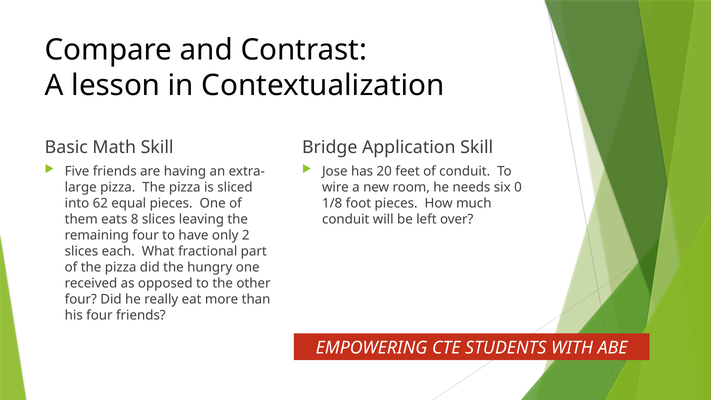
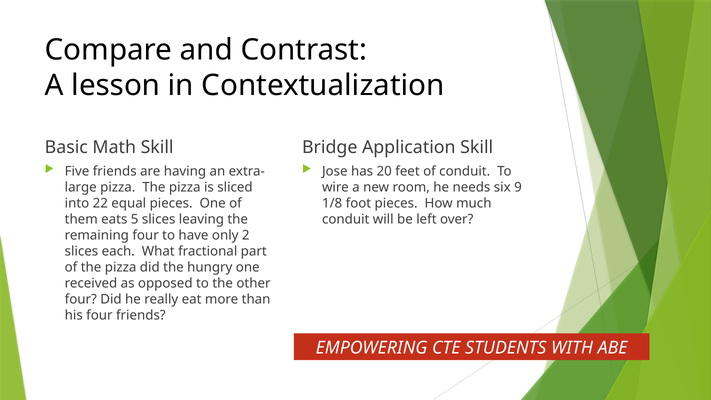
0: 0 -> 9
62: 62 -> 22
8: 8 -> 5
